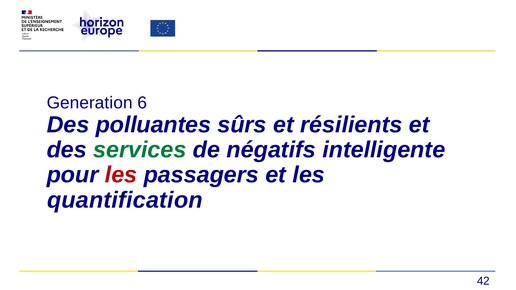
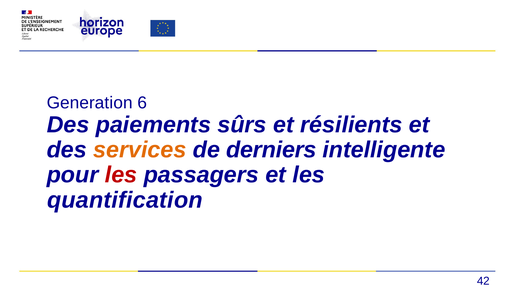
polluantes: polluantes -> paiements
services colour: green -> orange
négatifs: négatifs -> derniers
